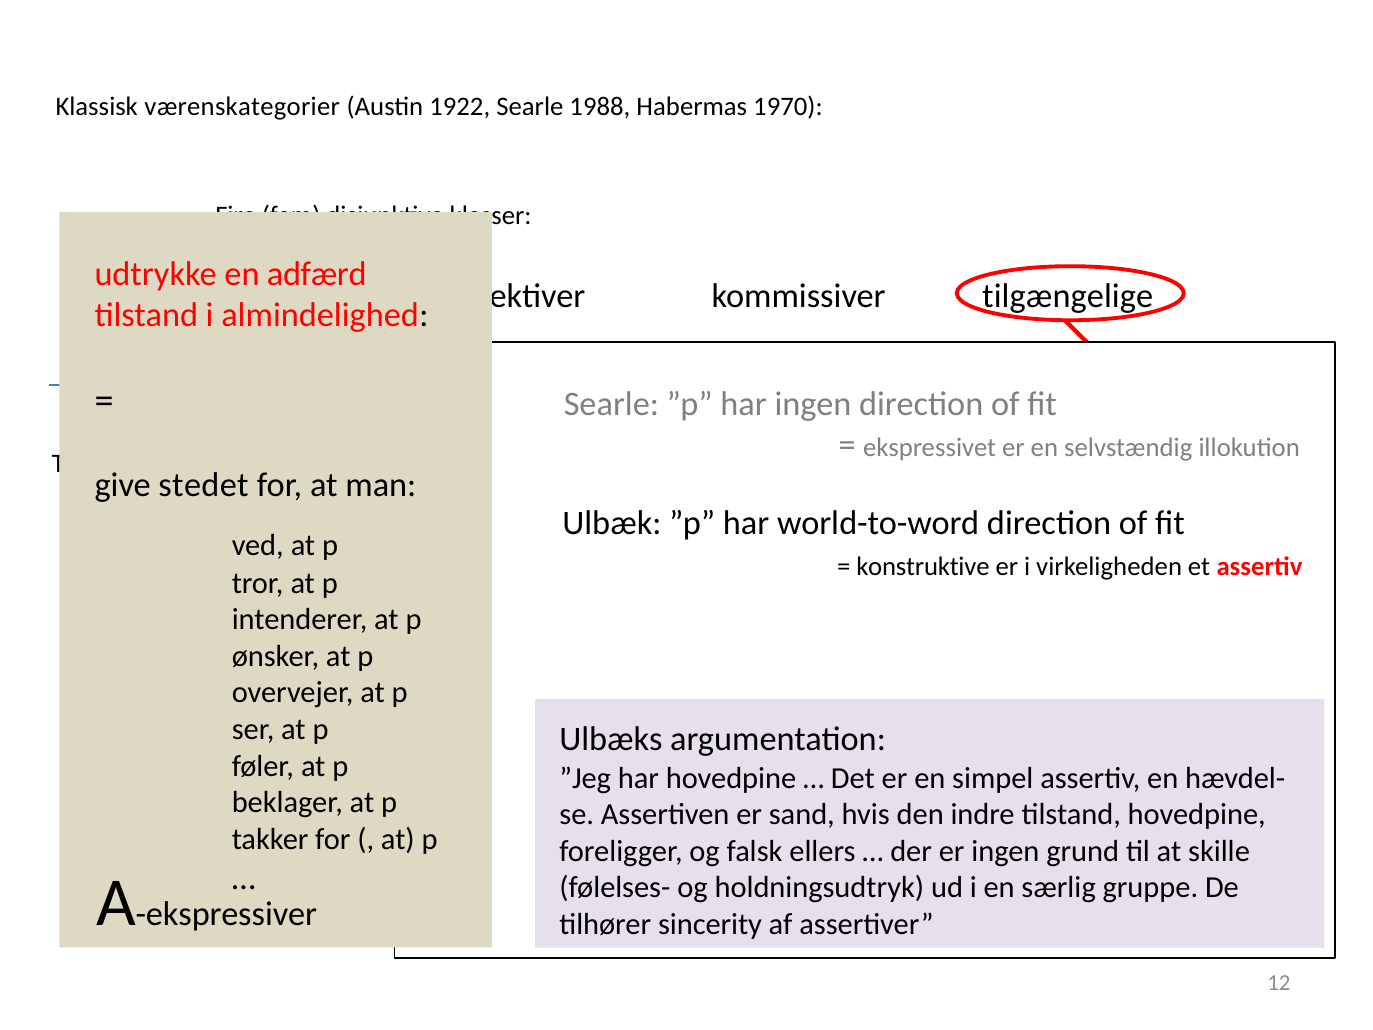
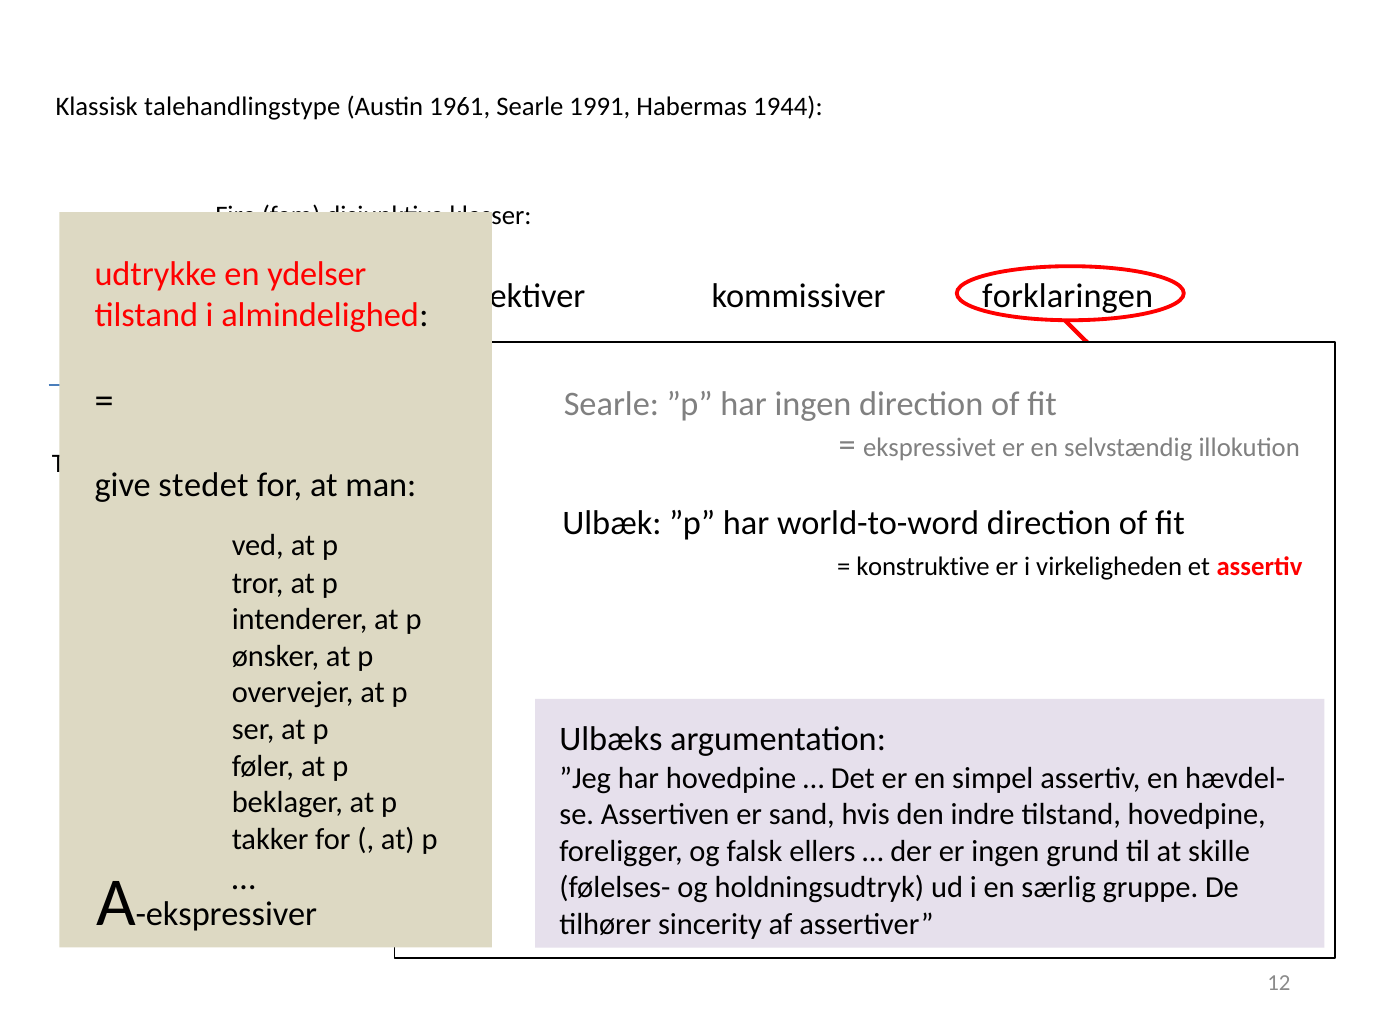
værenskategorier: værenskategorier -> talehandlingstype
1922: 1922 -> 1961
1988: 1988 -> 1991
1970: 1970 -> 1944
adfærd: adfærd -> ydelser
tilgængelige: tilgængelige -> forklaringen
